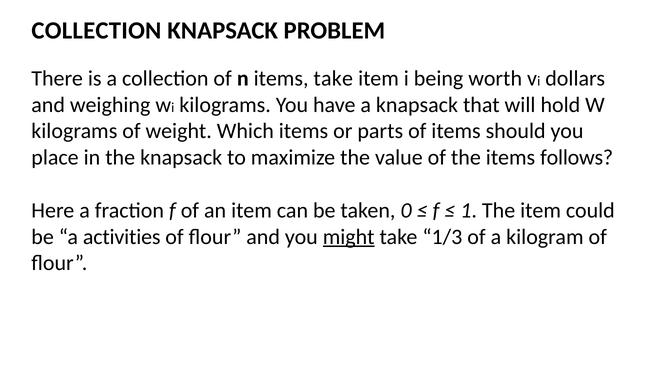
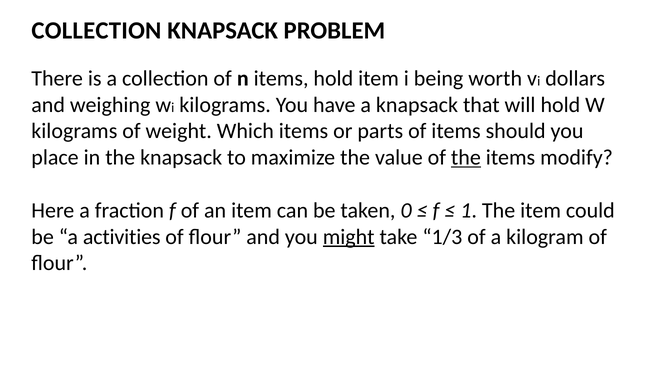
items take: take -> hold
the at (466, 158) underline: none -> present
follows: follows -> modify
